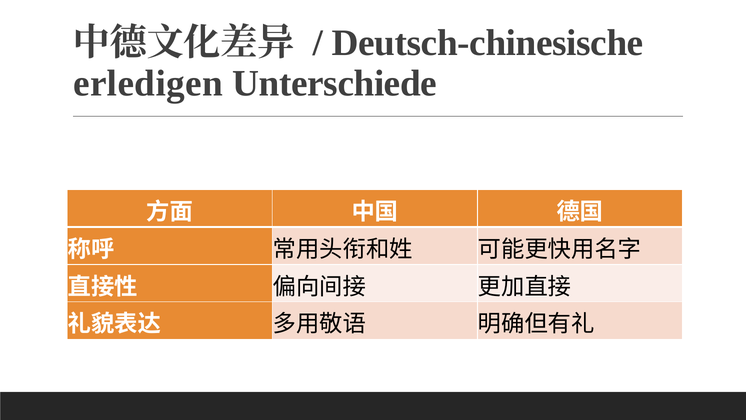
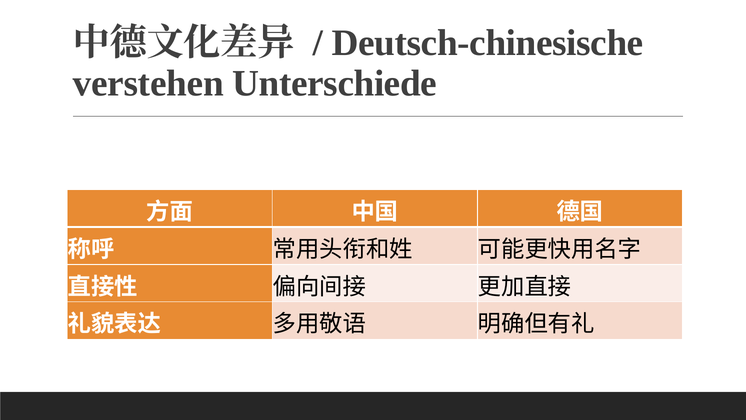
erledigen: erledigen -> verstehen
